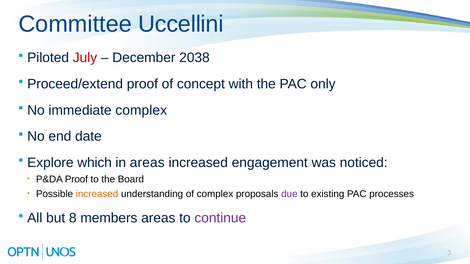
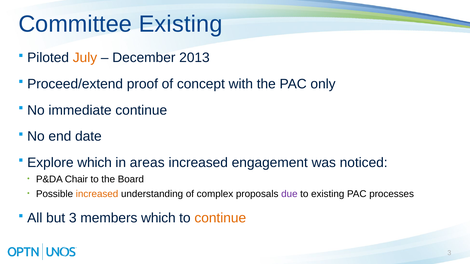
Committee Uccellini: Uccellini -> Existing
July colour: red -> orange
2038: 2038 -> 2013
immediate complex: complex -> continue
P&DA Proof: Proof -> Chair
but 8: 8 -> 3
members areas: areas -> which
continue at (220, 218) colour: purple -> orange
